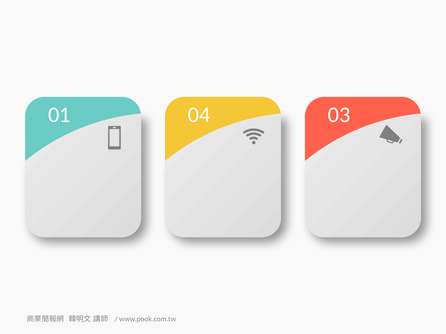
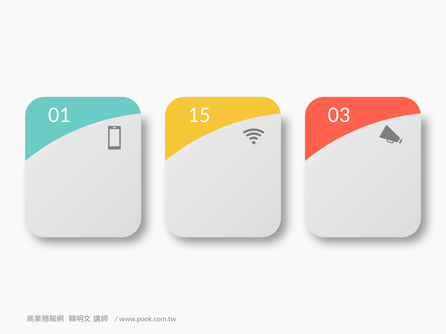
04: 04 -> 15
